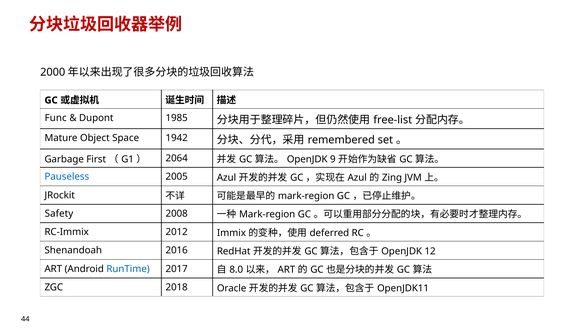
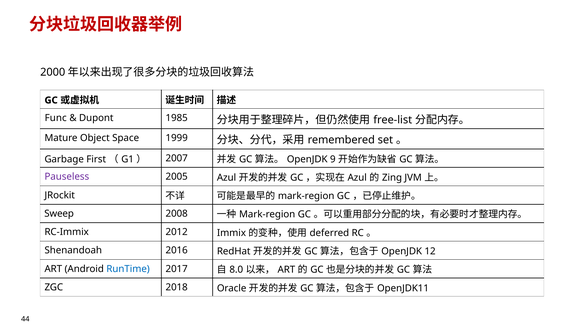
1942: 1942 -> 1999
2064: 2064 -> 2007
Pauseless colour: blue -> purple
Safety: Safety -> Sweep
